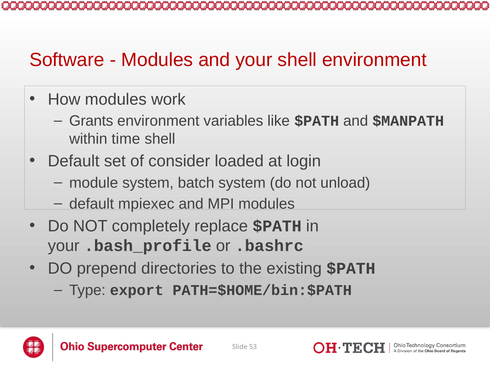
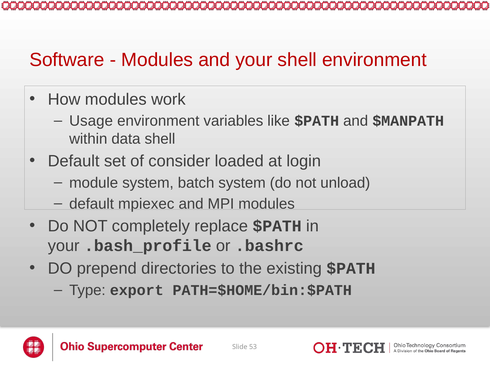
Grants: Grants -> Usage
time: time -> data
